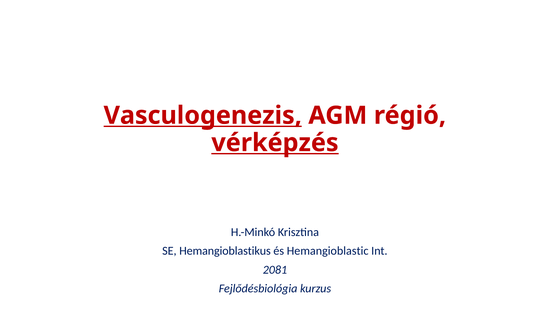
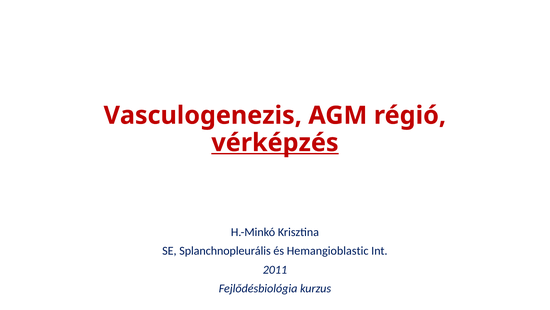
Vasculogenezis underline: present -> none
Hemangioblastikus: Hemangioblastikus -> Splanchnopleurális
2081: 2081 -> 2011
